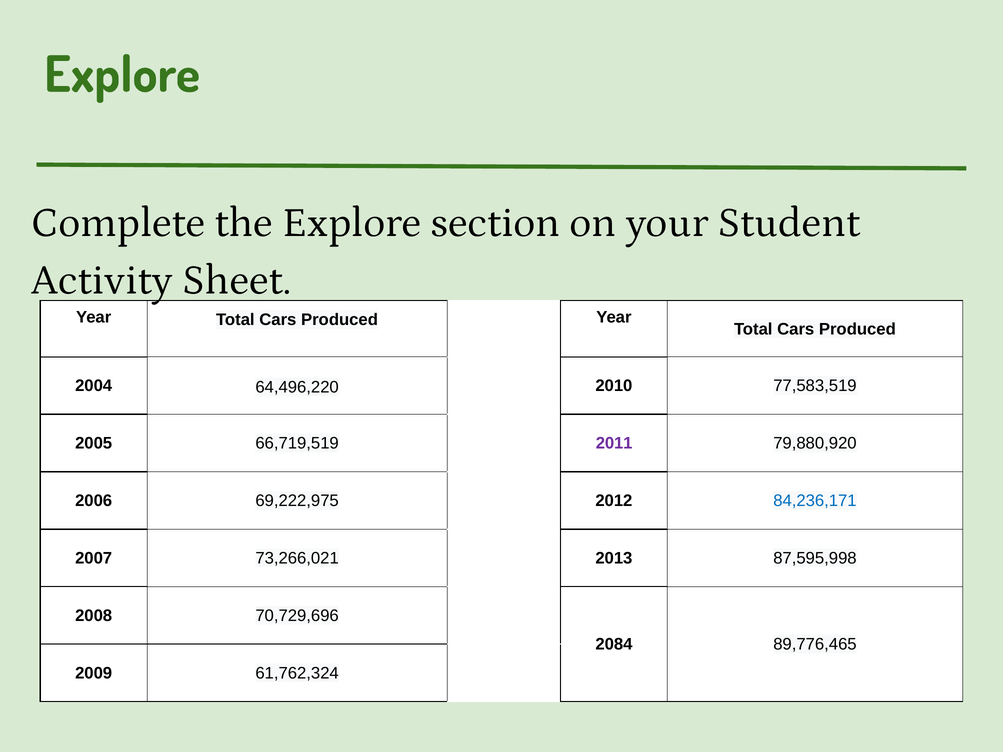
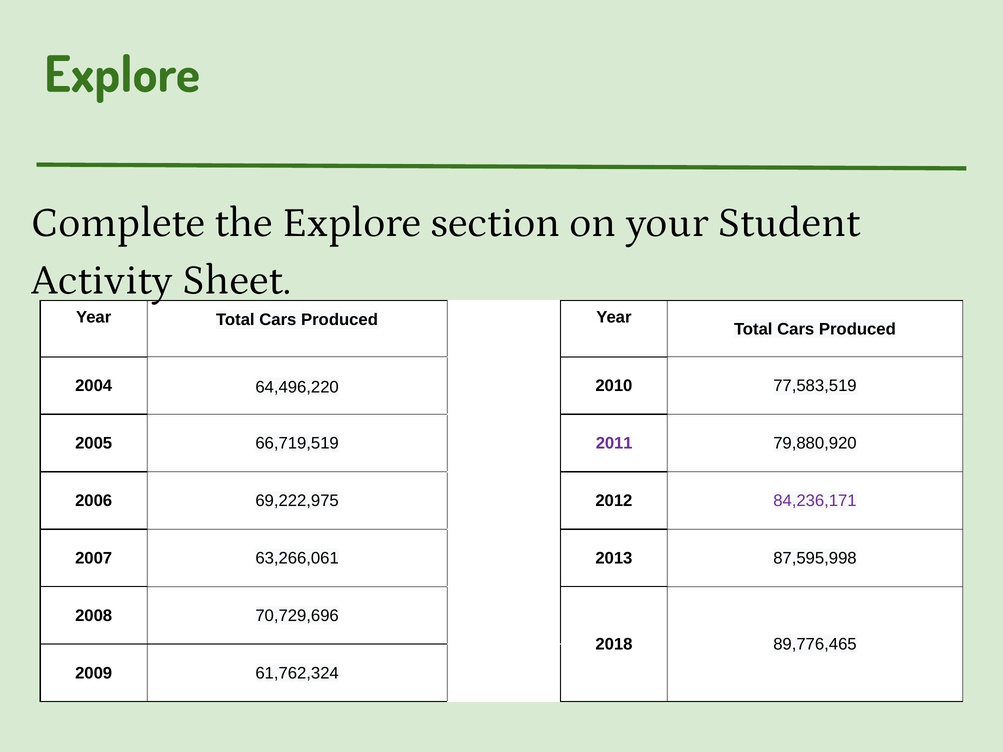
84,236,171 colour: blue -> purple
73,266,021: 73,266,021 -> 63,266,061
2084: 2084 -> 2018
